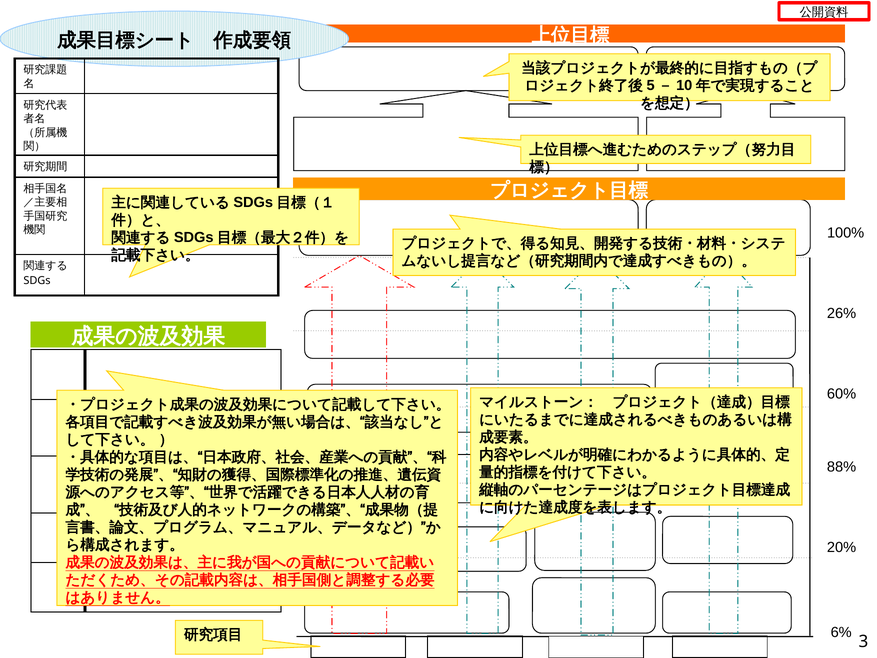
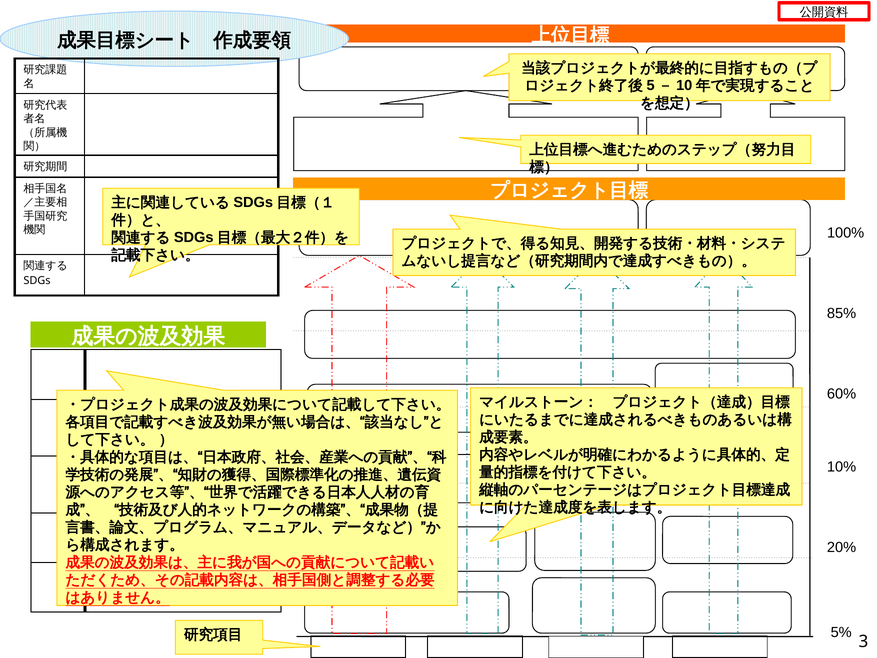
26%: 26% -> 85%
88%: 88% -> 10%
6%: 6% -> 5%
